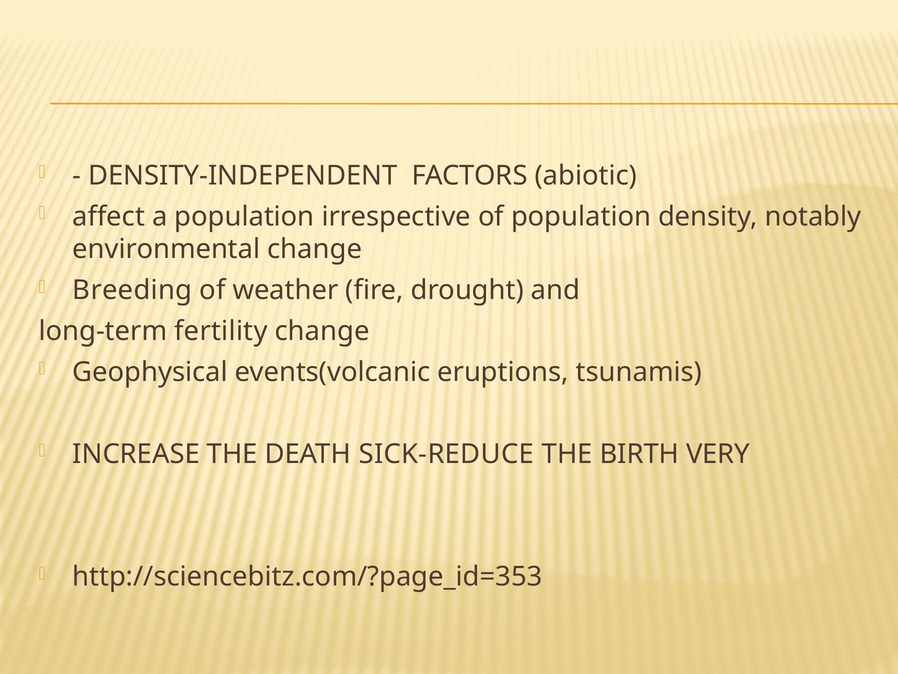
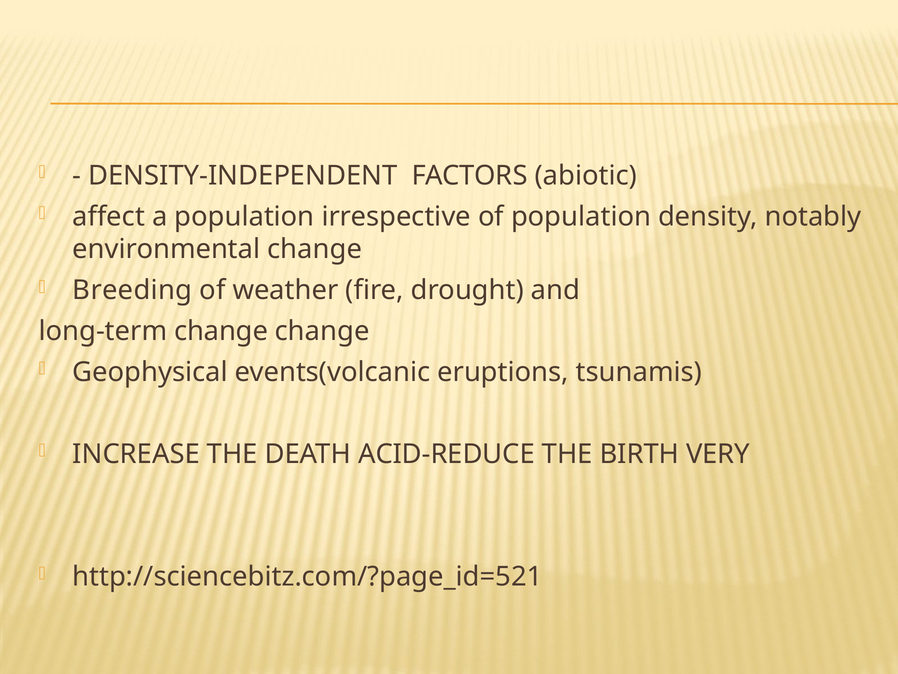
long-term fertility: fertility -> change
SICK-REDUCE: SICK-REDUCE -> ACID-REDUCE
http://sciencebitz.com/?page_id=353: http://sciencebitz.com/?page_id=353 -> http://sciencebitz.com/?page_id=521
